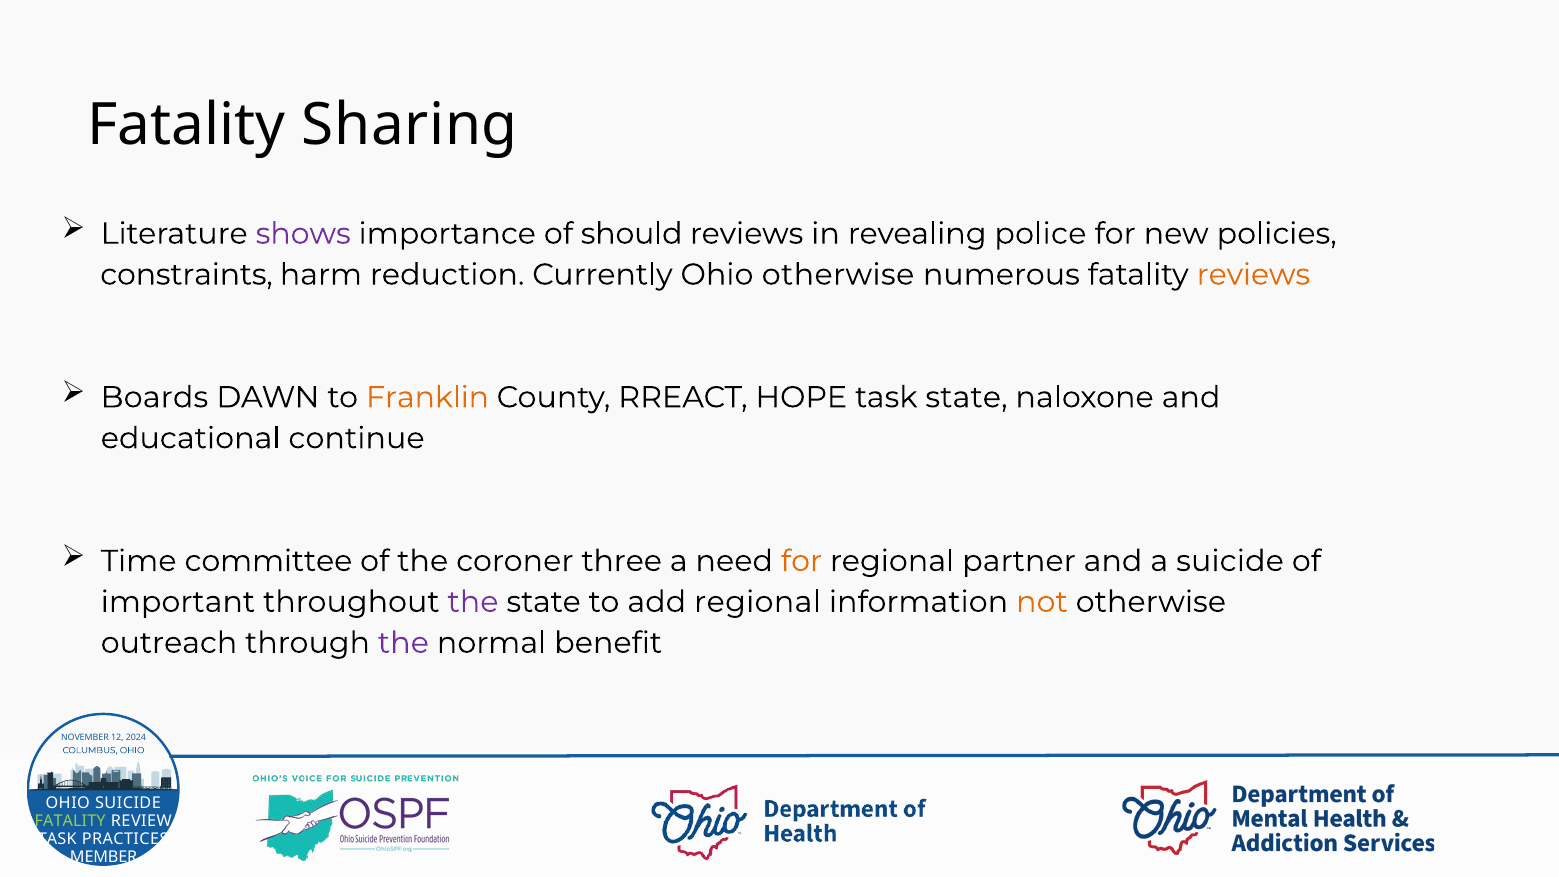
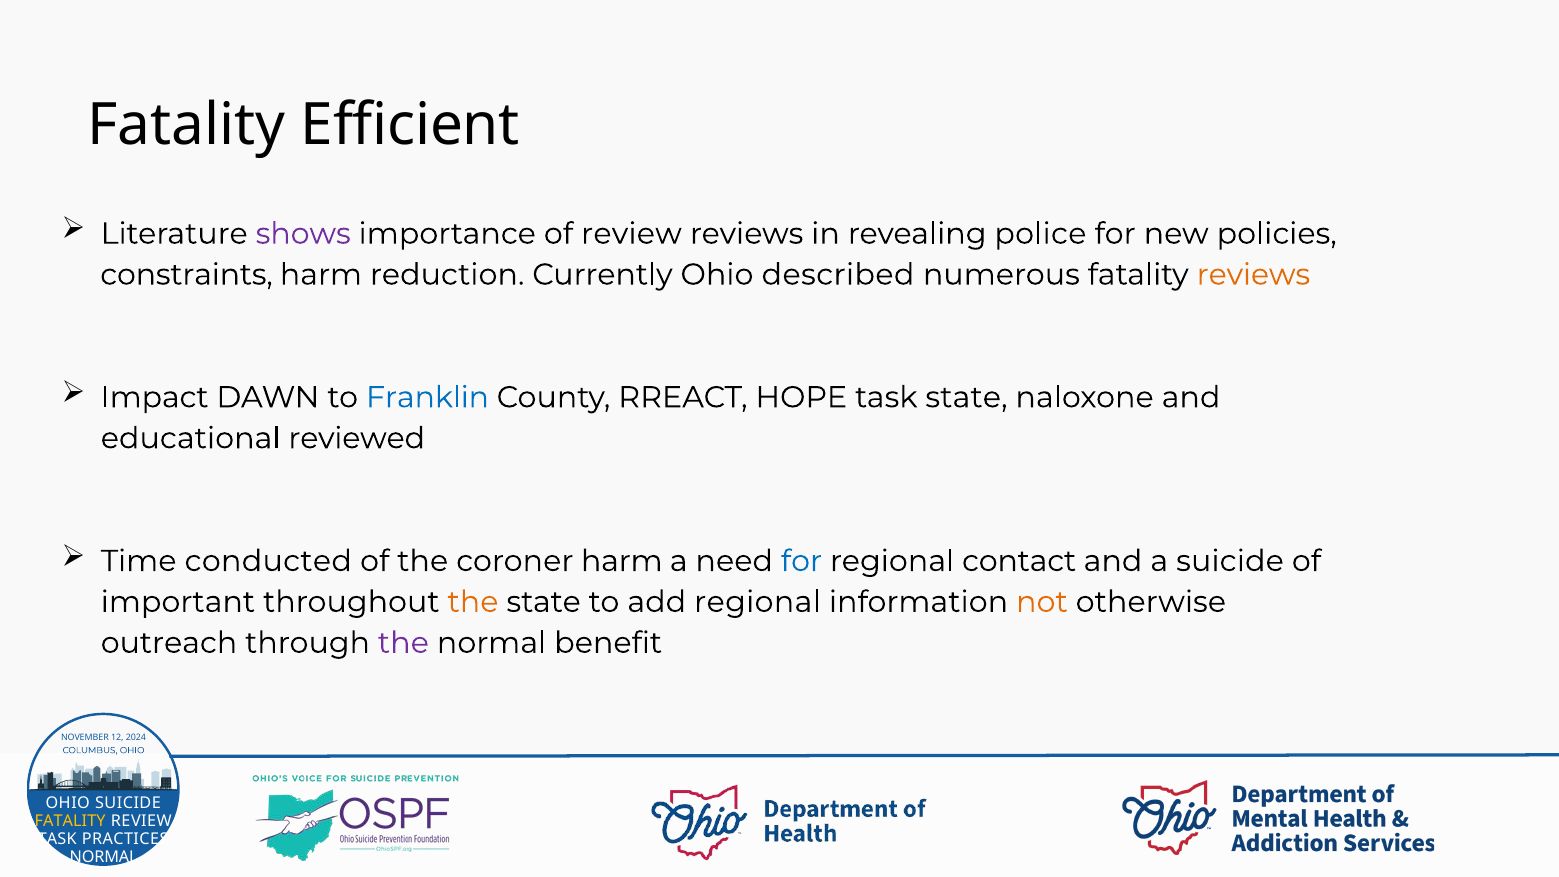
Sharing: Sharing -> Efficient
of should: should -> review
Ohio otherwise: otherwise -> described
Boards: Boards -> Impact
Franklin colour: orange -> blue
continue: continue -> reviewed
committee: committee -> conducted
coroner three: three -> harm
for at (801, 561) colour: orange -> blue
partner: partner -> contact
the at (473, 602) colour: purple -> orange
FATALITY at (70, 821) colour: light green -> yellow
MEMBER at (104, 857): MEMBER -> NORMAL
